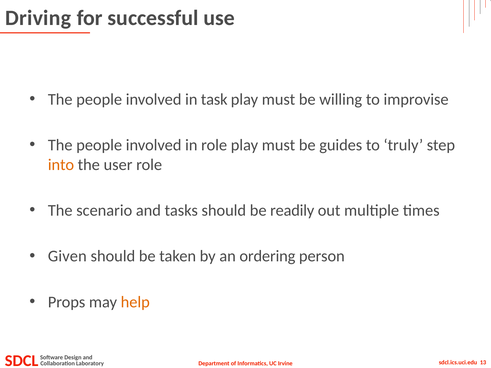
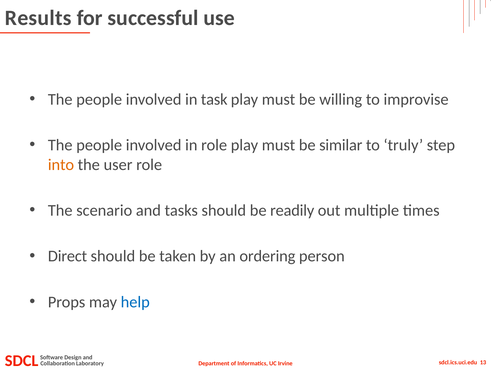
Driving: Driving -> Results
guides: guides -> similar
Given: Given -> Direct
help colour: orange -> blue
